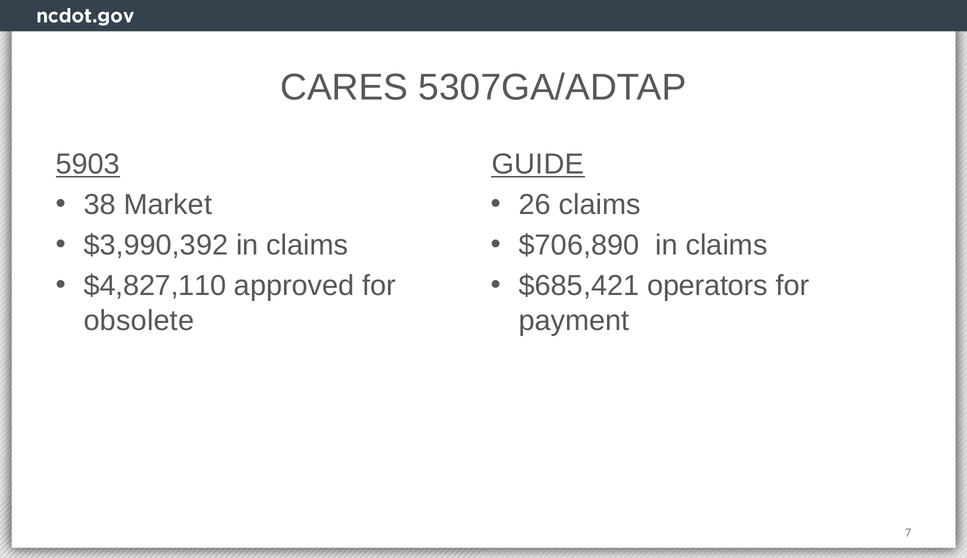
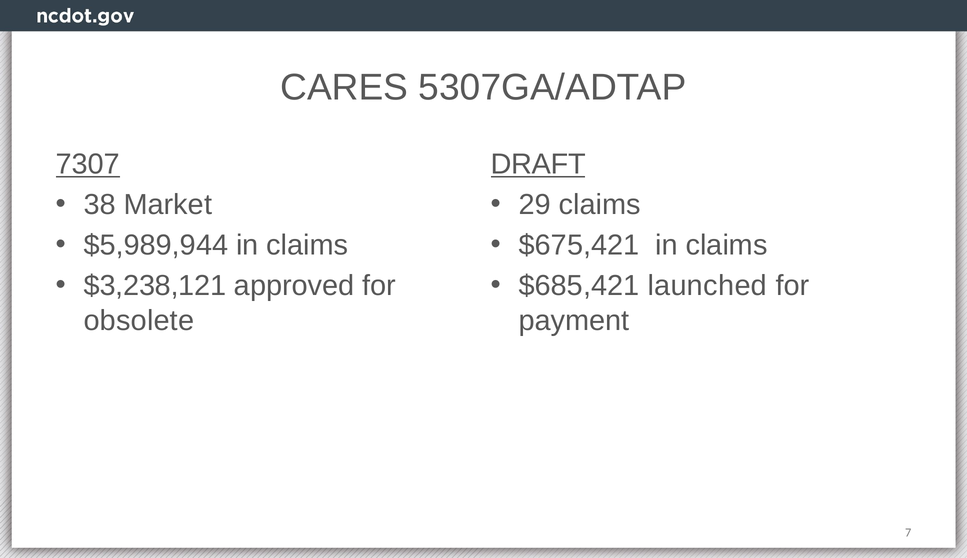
5903: 5903 -> 7307
GUIDE: GUIDE -> DRAFT
26: 26 -> 29
$3,990,392: $3,990,392 -> $5,989,944
$706,890: $706,890 -> $675,421
operators: operators -> launched
$4,827,110: $4,827,110 -> $3,238,121
